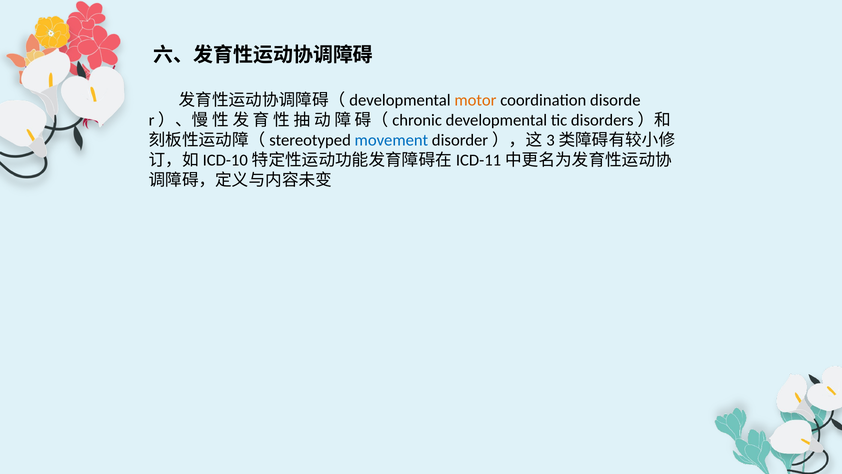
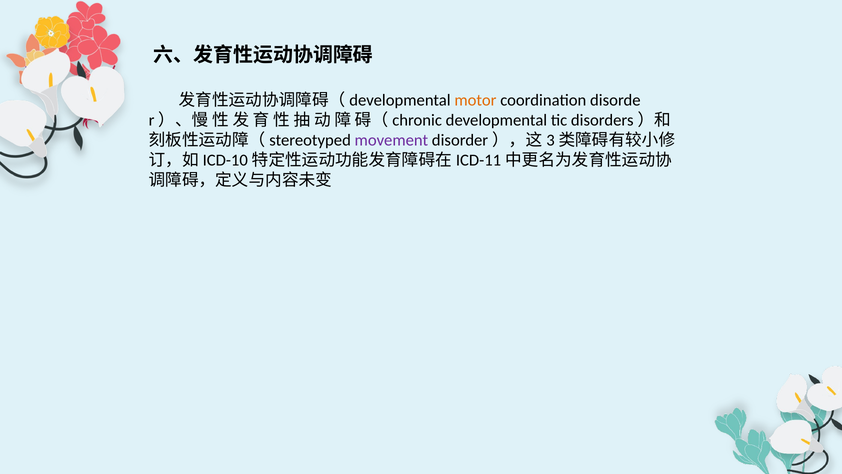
movement colour: blue -> purple
